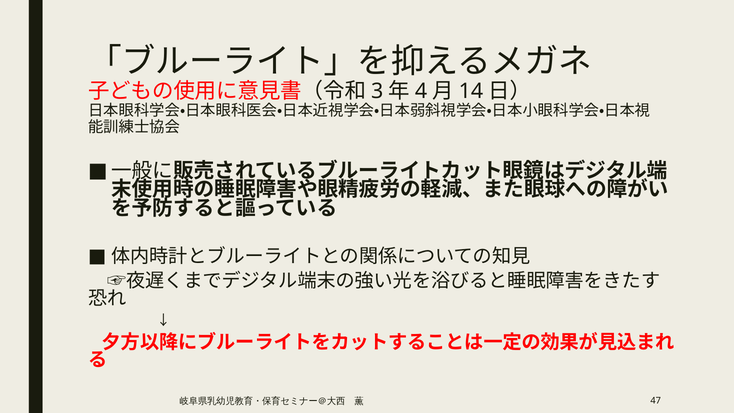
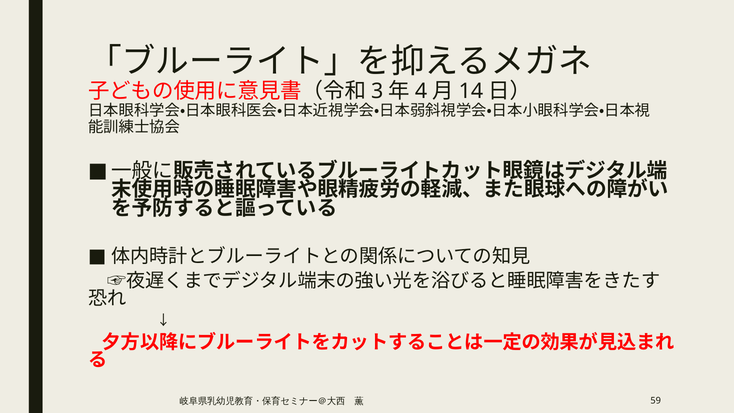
47: 47 -> 59
